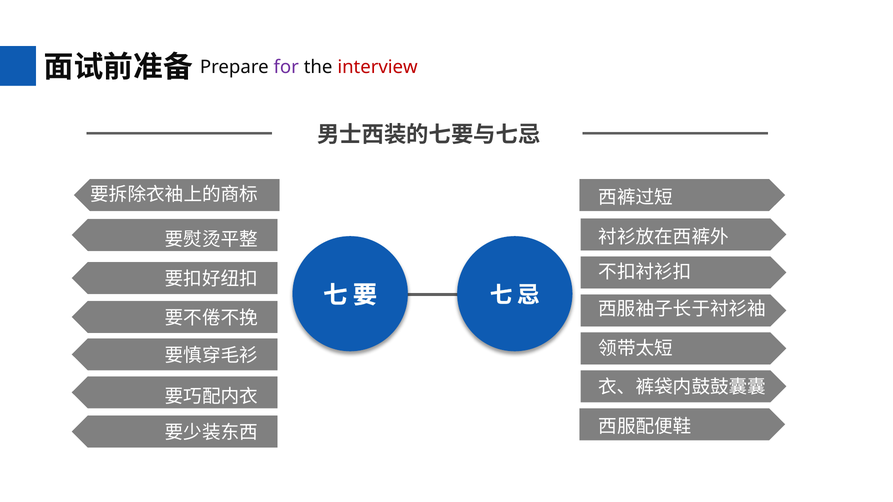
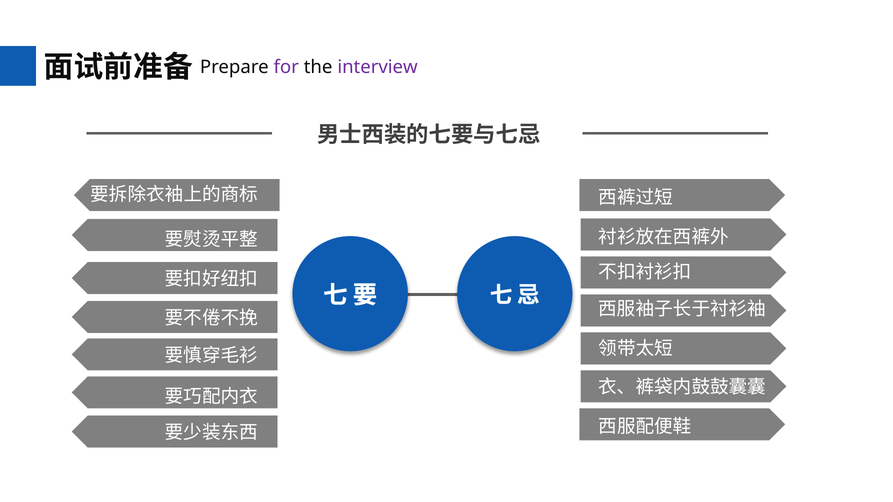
interview colour: red -> purple
